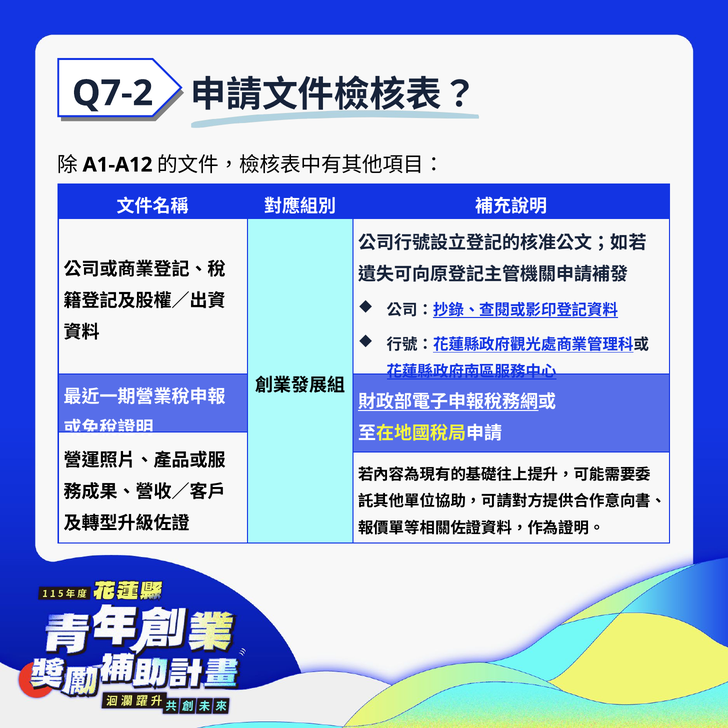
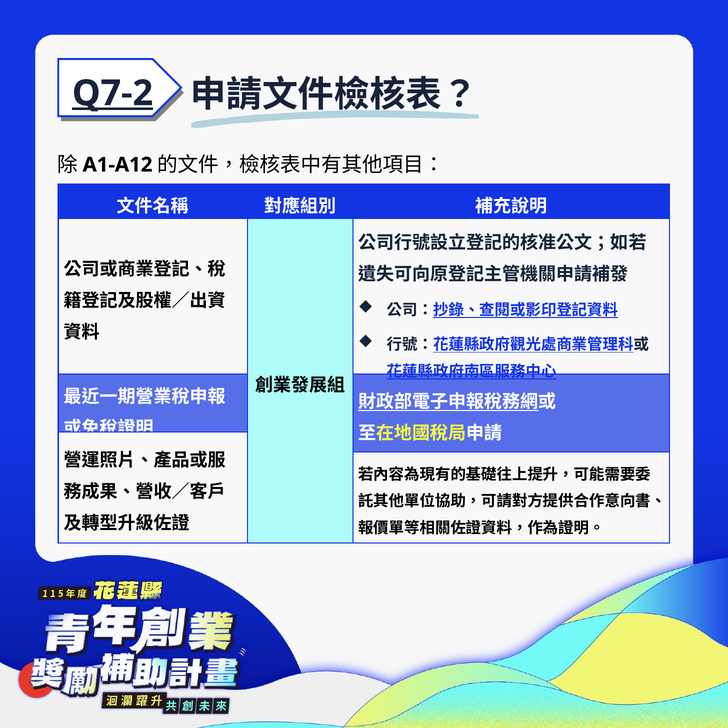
Q7-2 underline: none -> present
